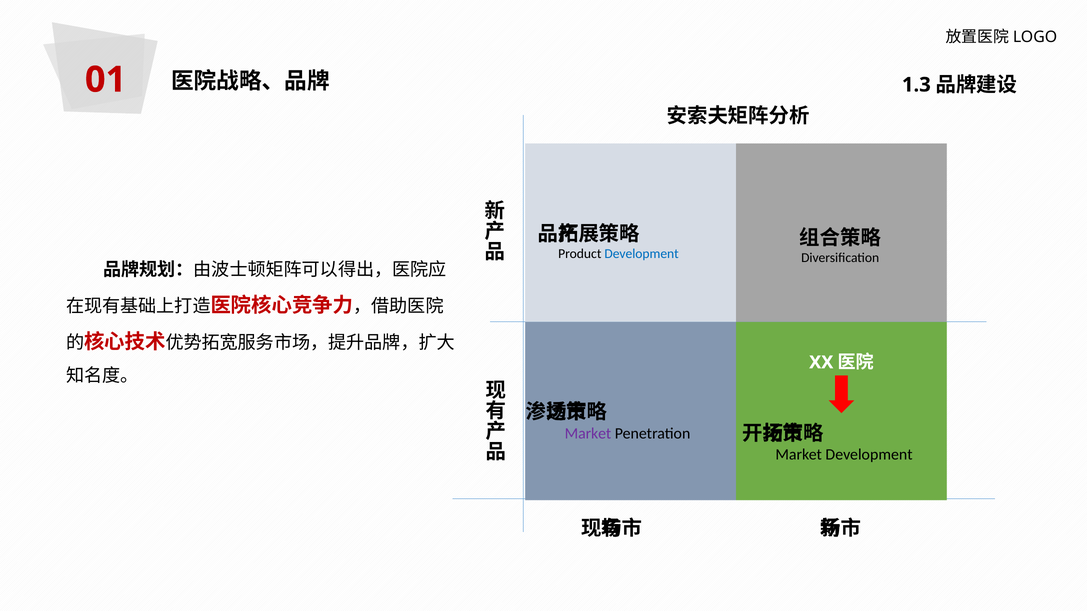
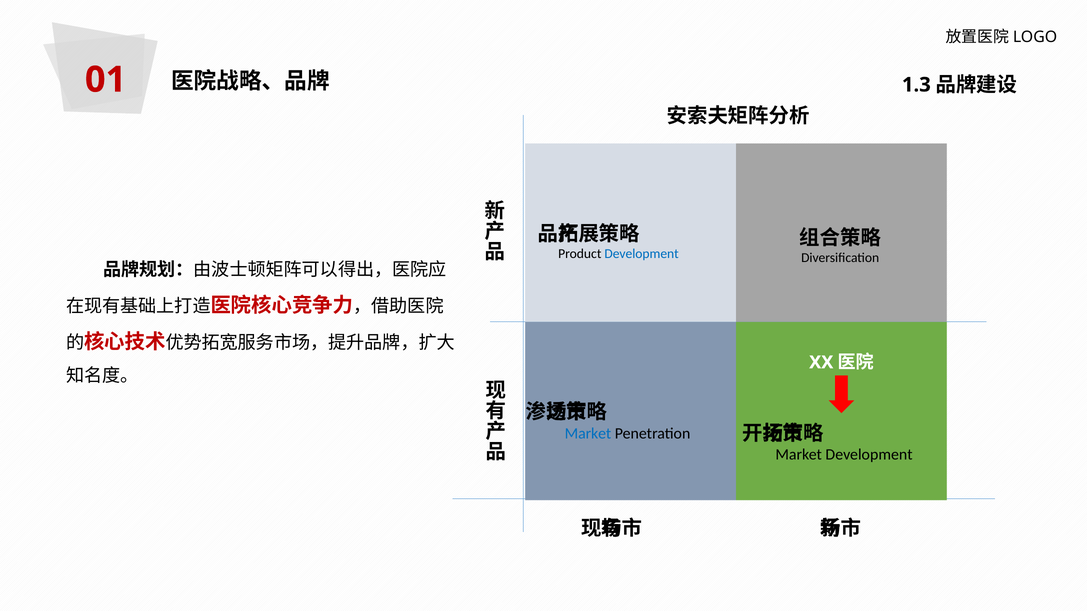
Market at (588, 434) colour: purple -> blue
